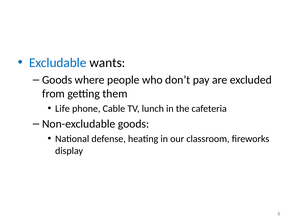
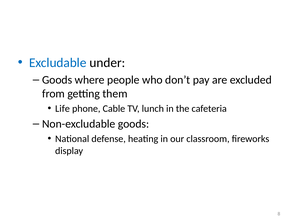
wants: wants -> under
